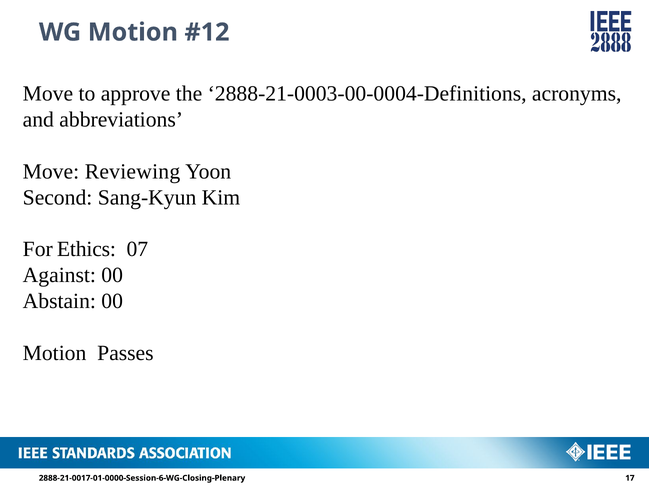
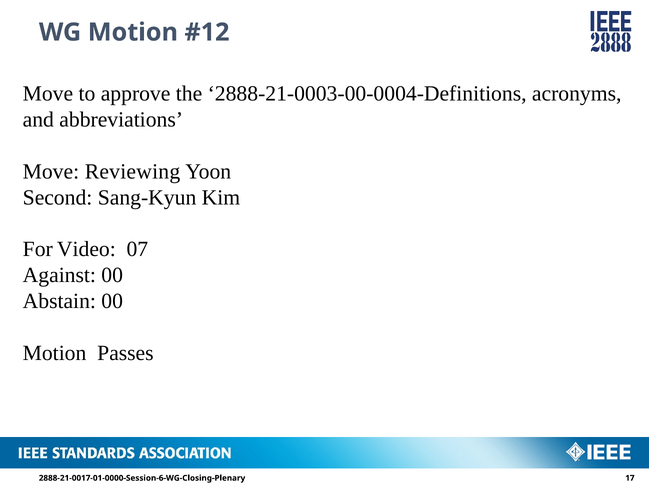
Ethics: Ethics -> Video
